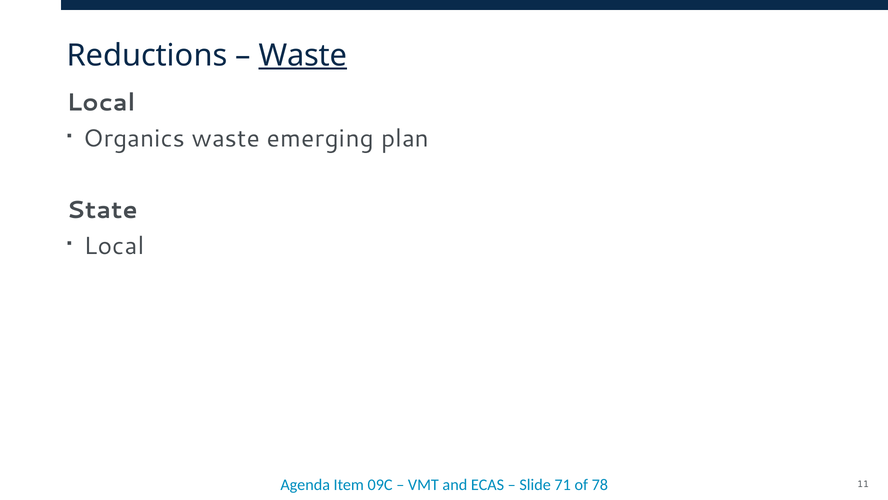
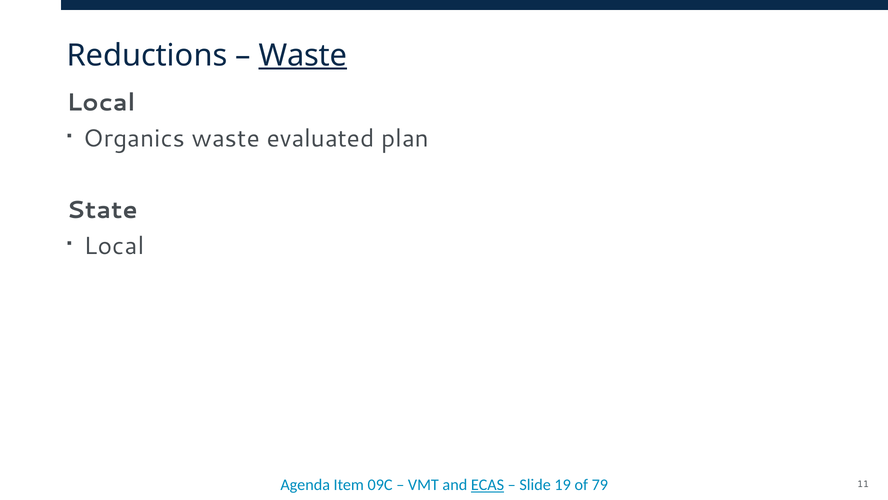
emerging: emerging -> evaluated
ECAS underline: none -> present
71: 71 -> 19
78: 78 -> 79
